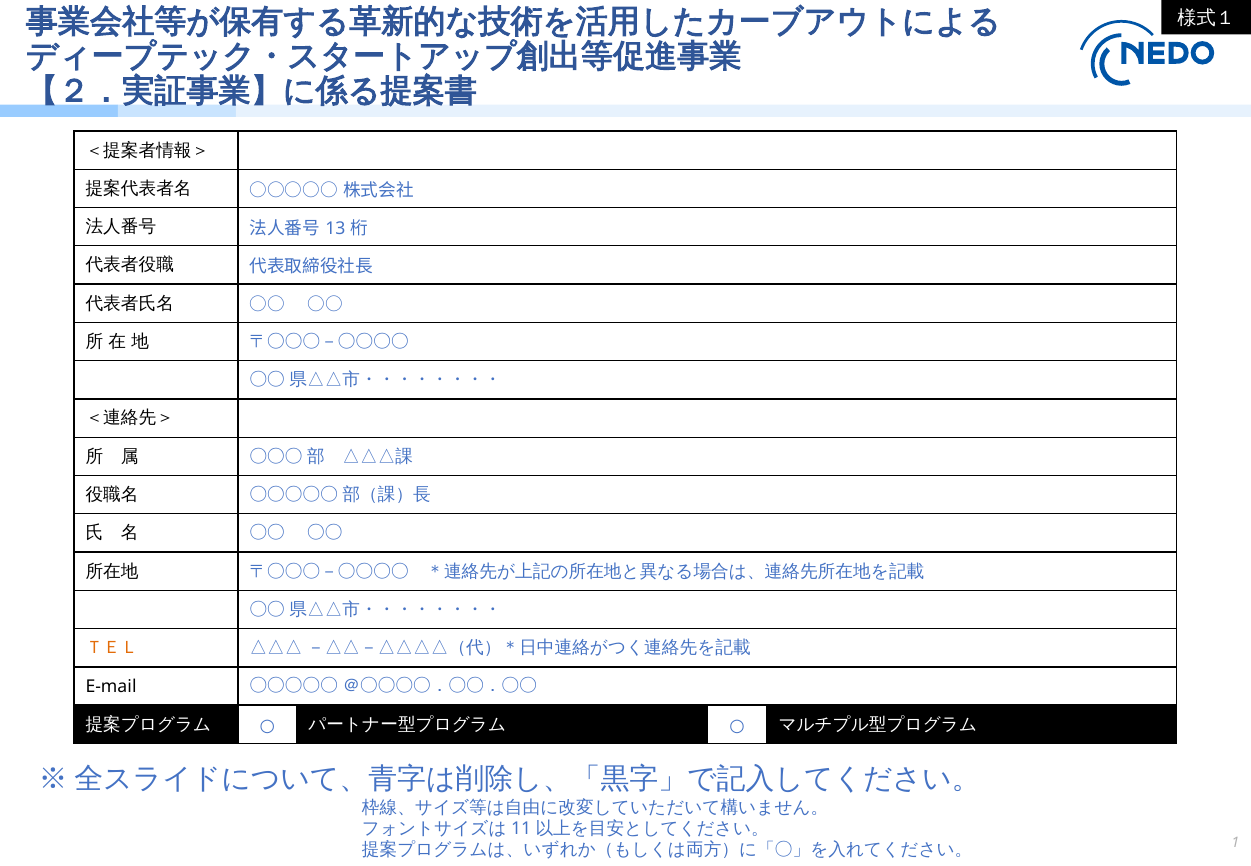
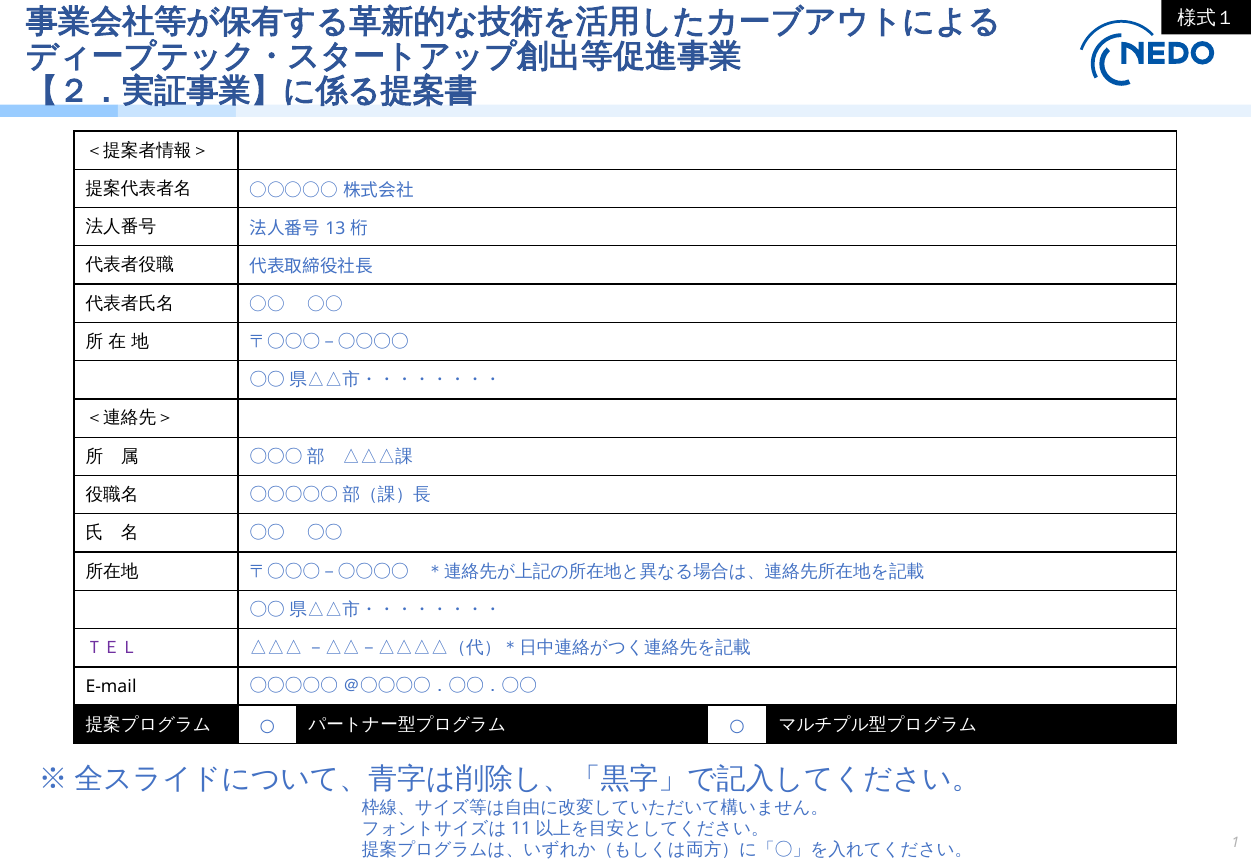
ＴＥＬ colour: orange -> purple
